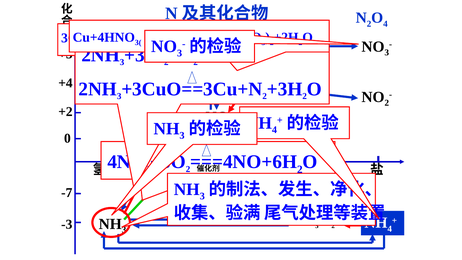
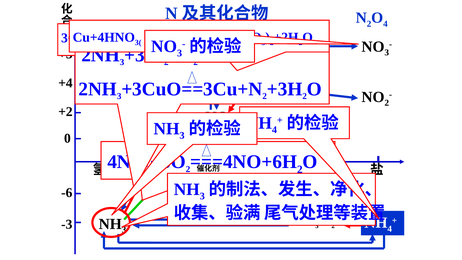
-7: -7 -> -6
